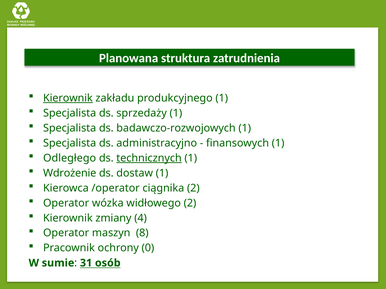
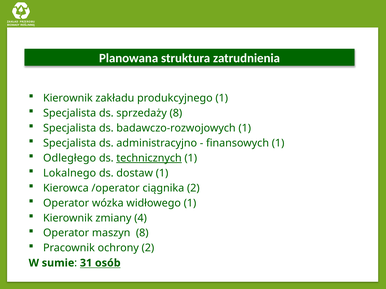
Kierownik at (68, 98) underline: present -> none
sprzedaży 1: 1 -> 8
Wdrożenie: Wdrożenie -> Lokalnego
widłowego 2: 2 -> 1
ochrony 0: 0 -> 2
